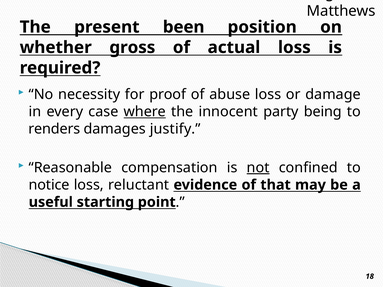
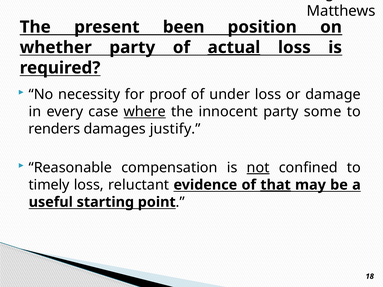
whether gross: gross -> party
actual underline: none -> present
abuse: abuse -> under
being: being -> some
notice: notice -> timely
that underline: none -> present
